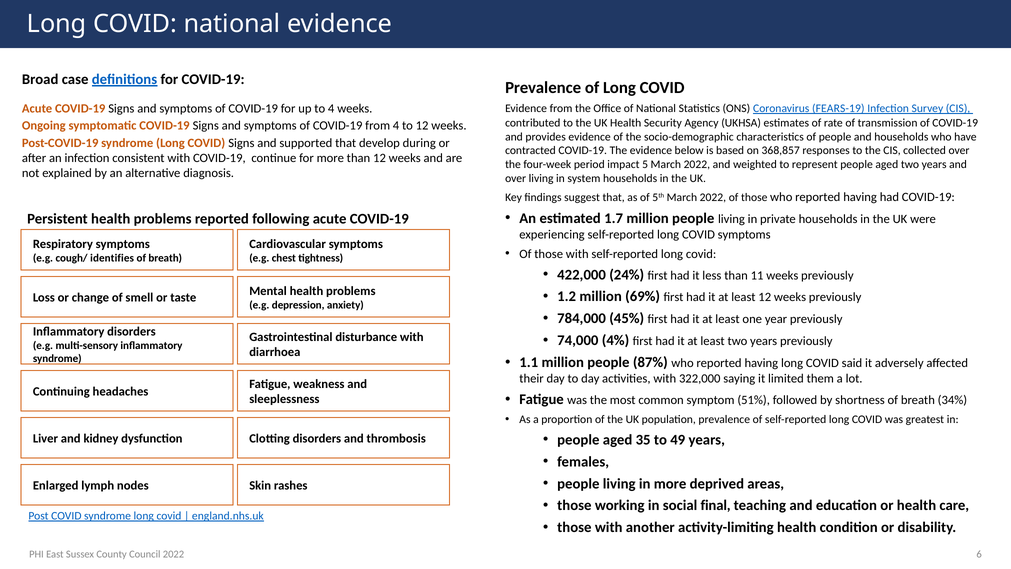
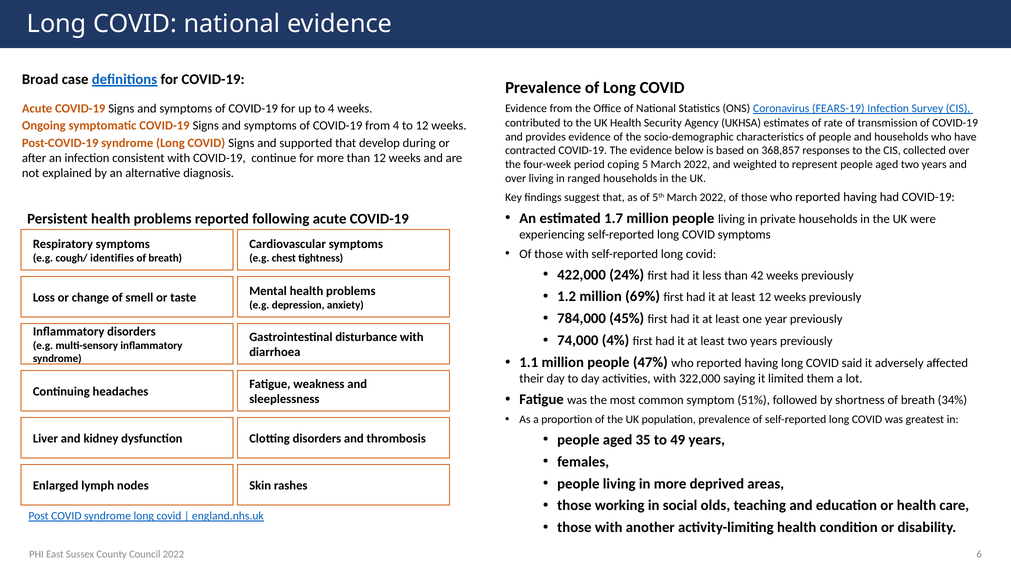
impact: impact -> coping
system: system -> ranged
11: 11 -> 42
87%: 87% -> 47%
final: final -> olds
